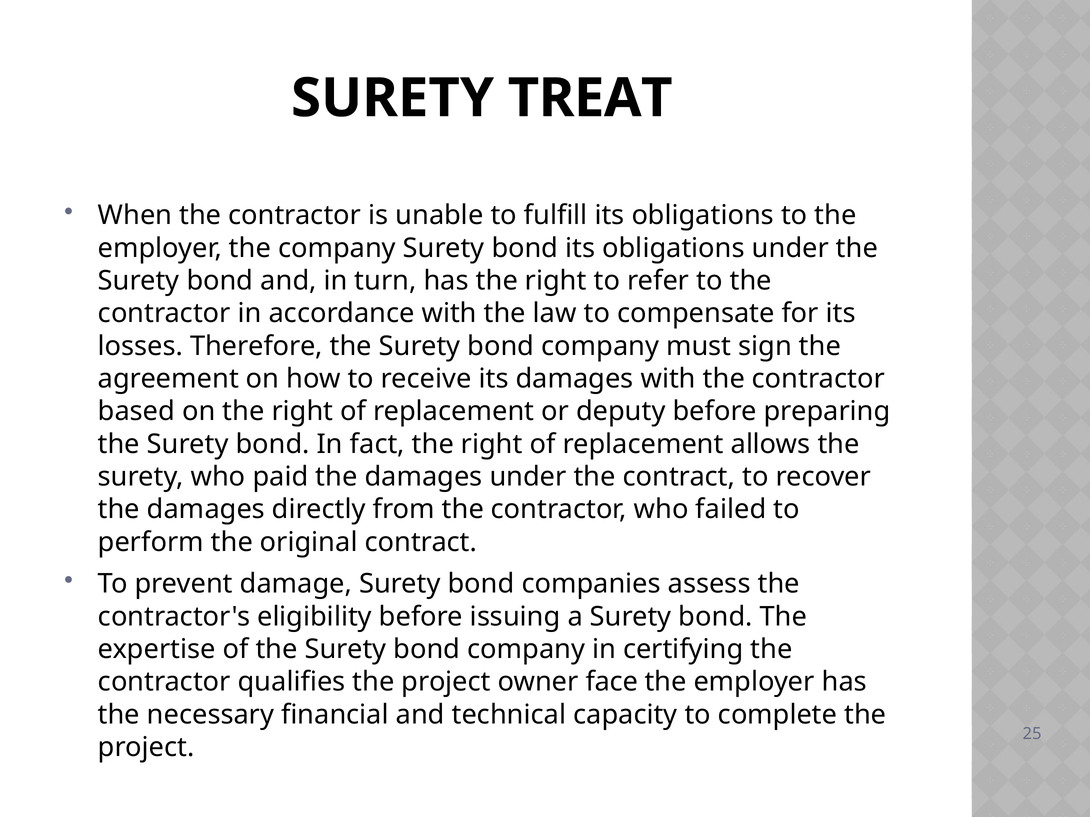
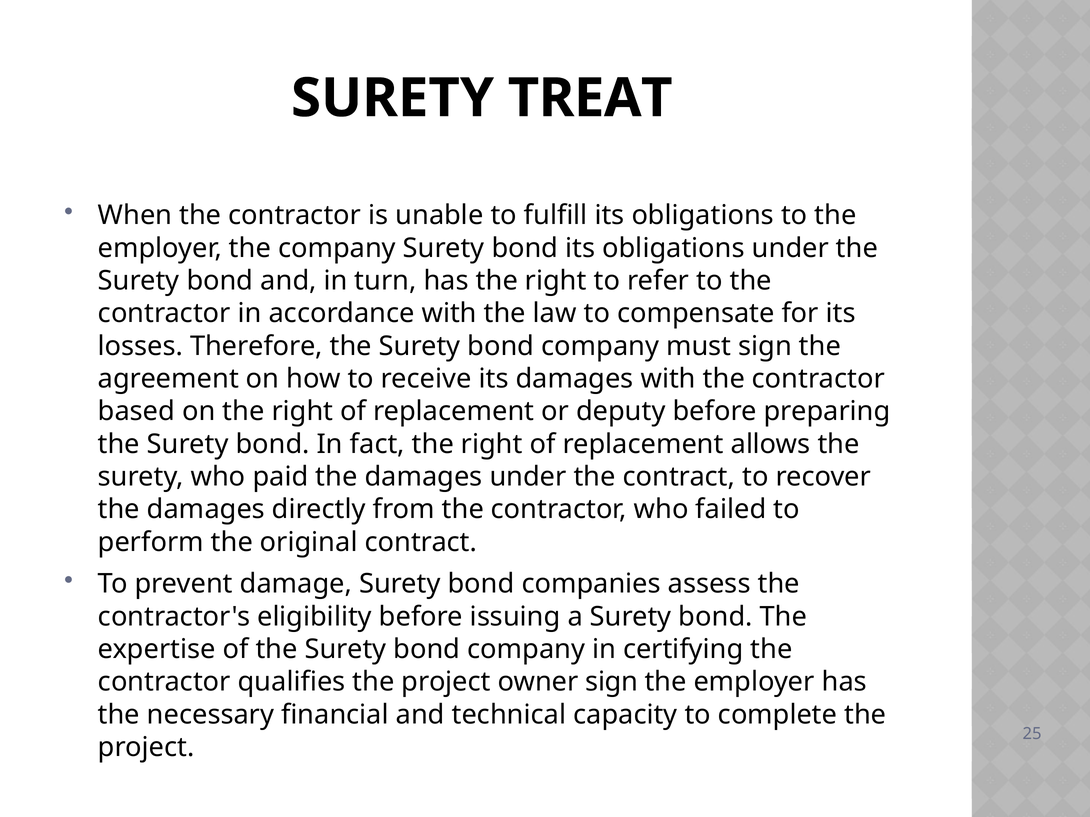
owner face: face -> sign
